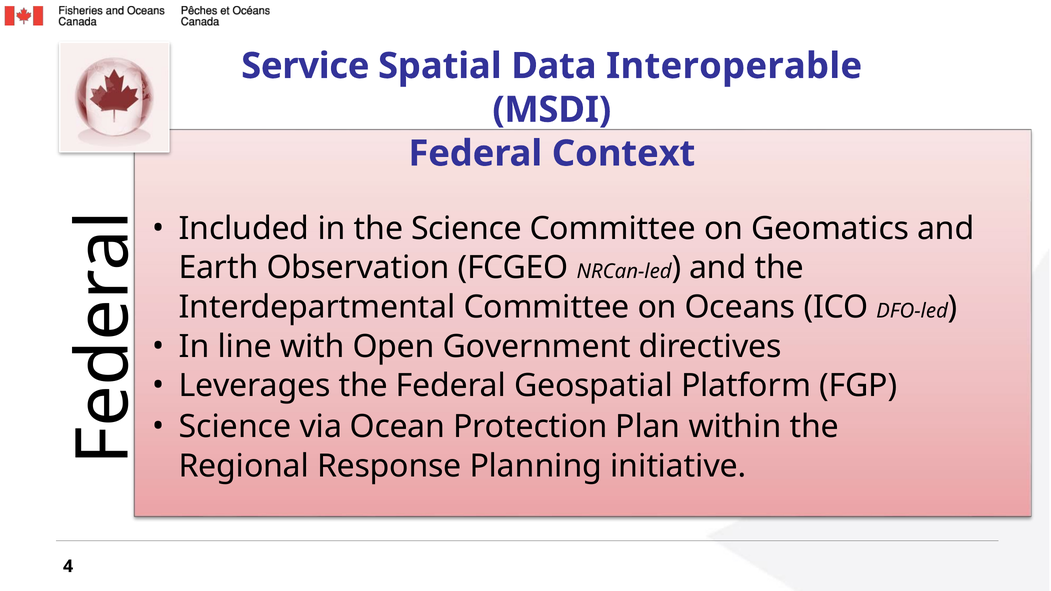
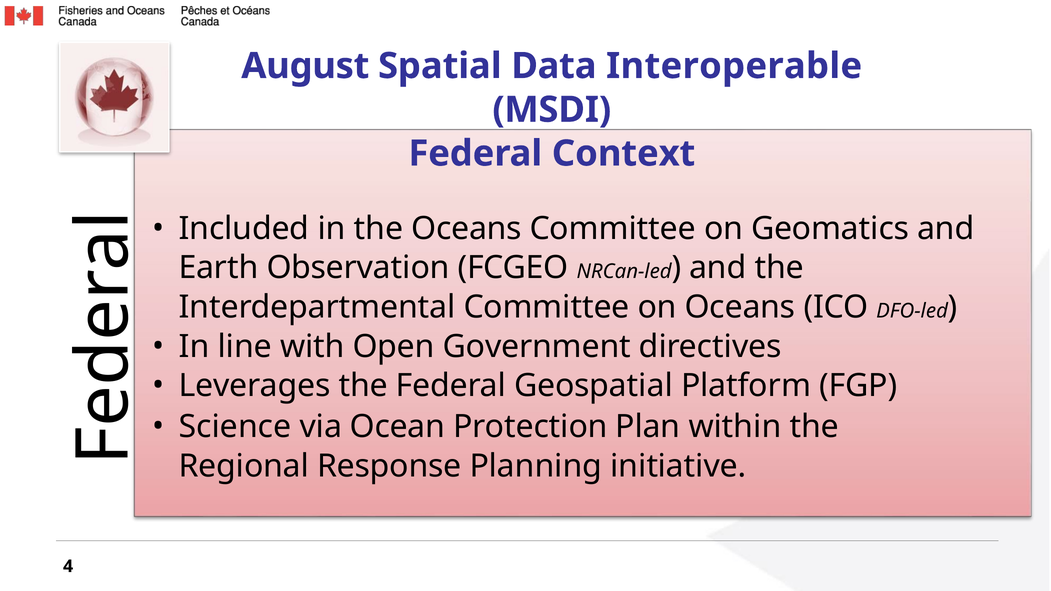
Service: Service -> August
the Science: Science -> Oceans
